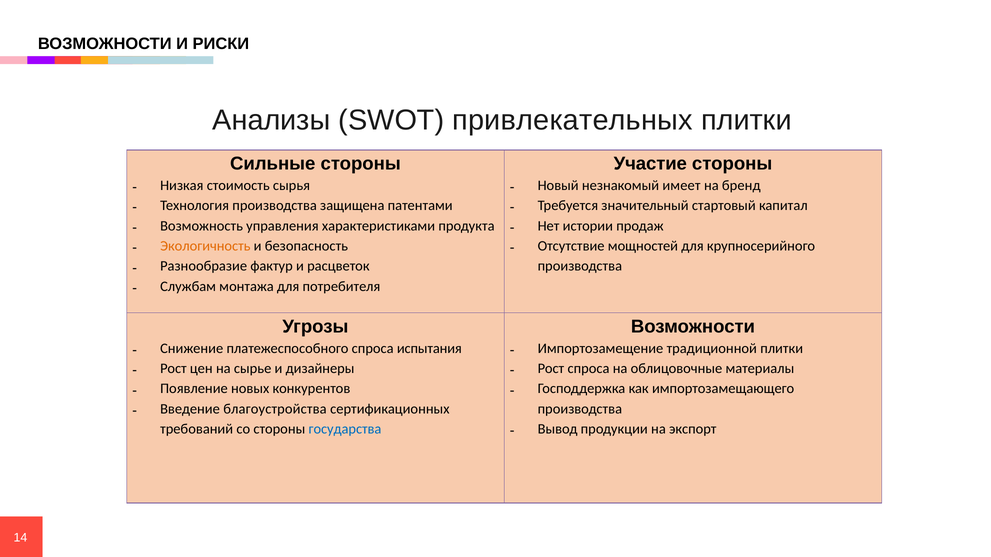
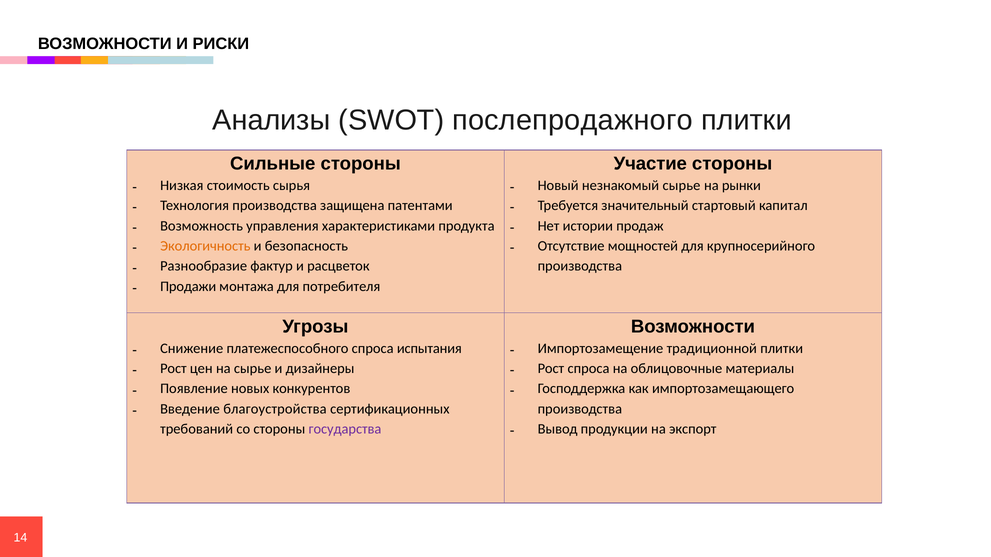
привлекательных: привлекательных -> послепродажного
незнакомый имеет: имеет -> сырье
бренд: бренд -> рынки
Службам: Службам -> Продажи
государства colour: blue -> purple
